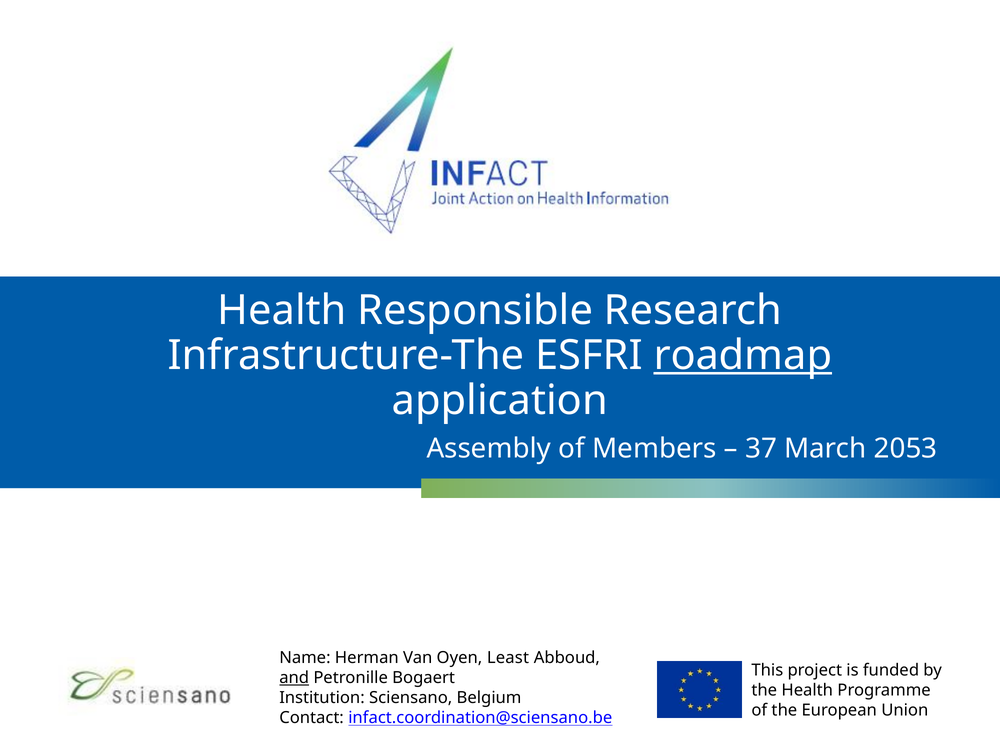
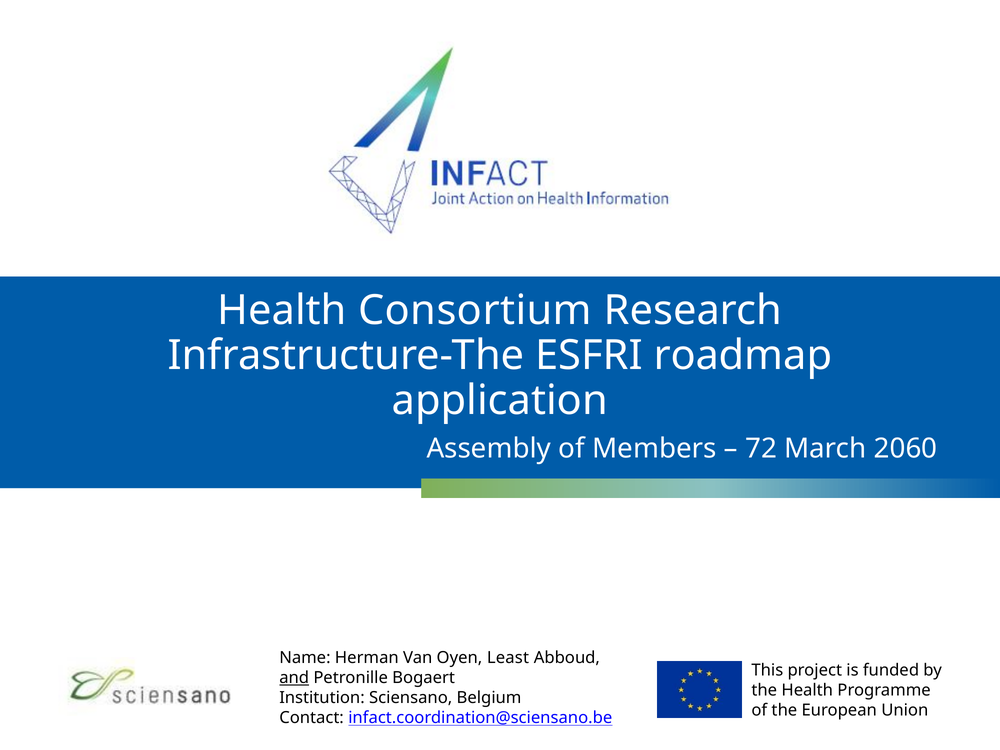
Responsible: Responsible -> Consortium
roadmap underline: present -> none
37: 37 -> 72
2053: 2053 -> 2060
